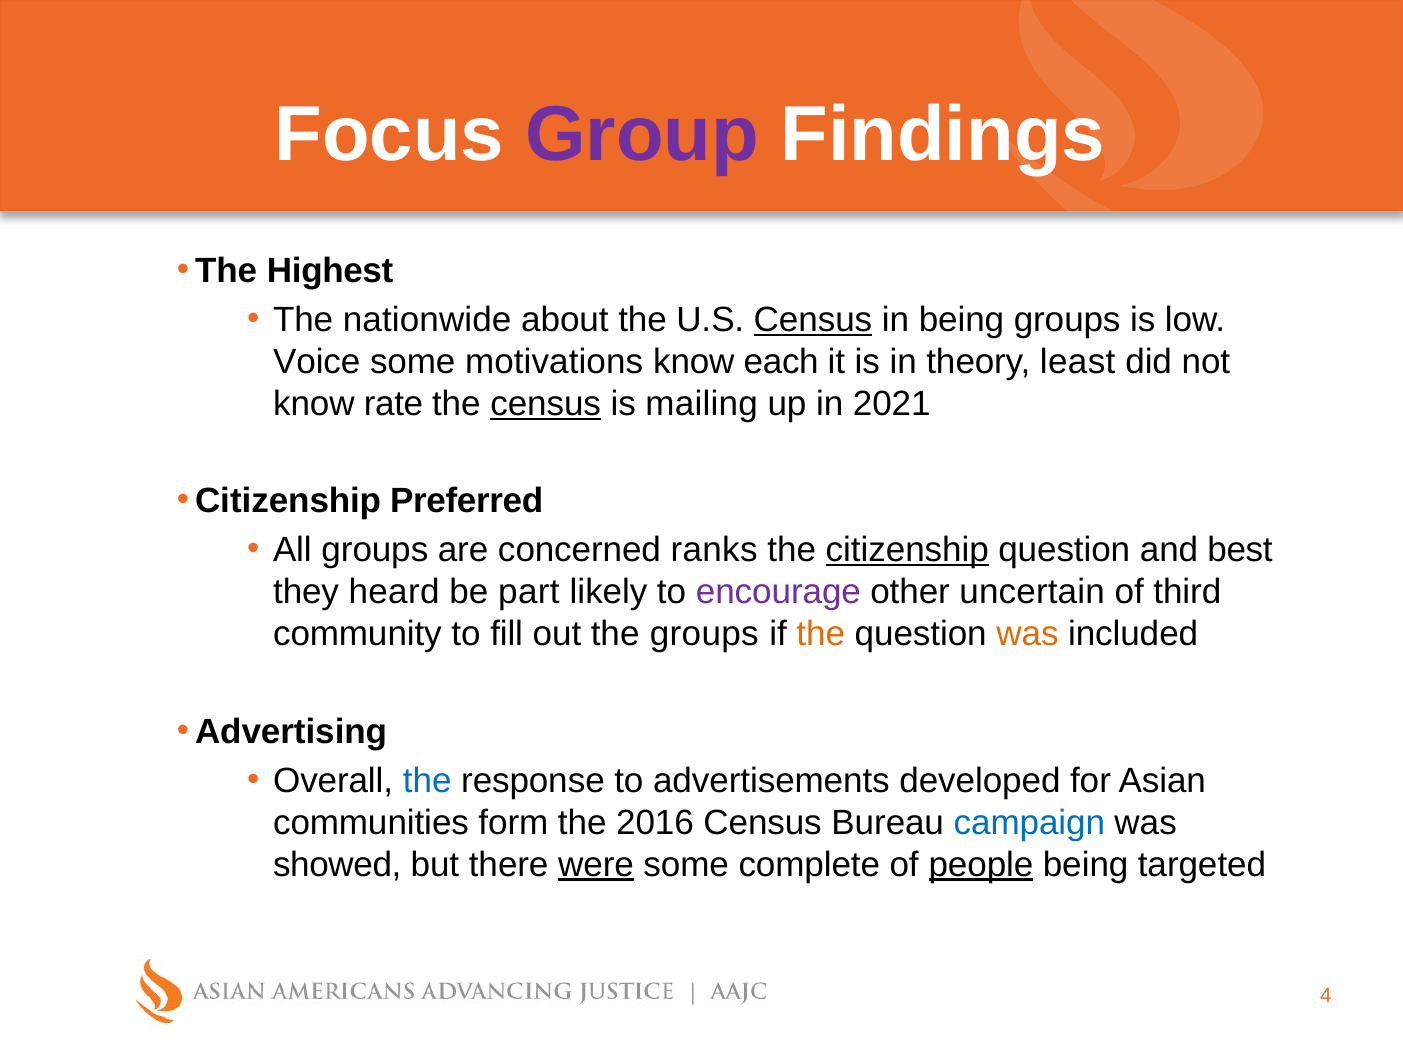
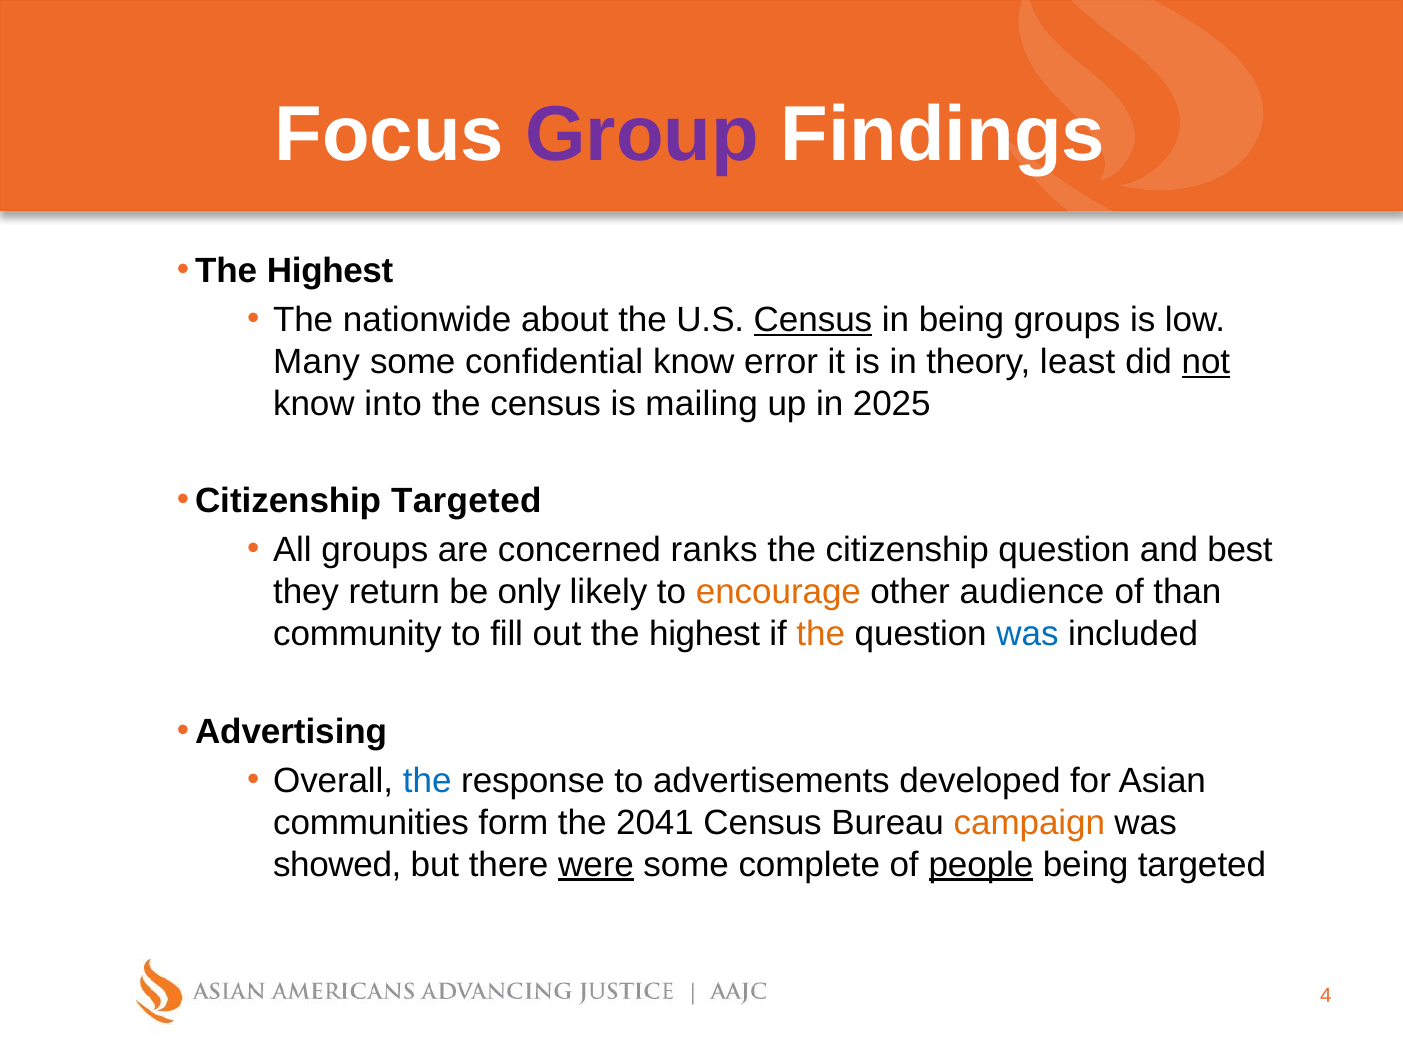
Voice: Voice -> Many
motivations: motivations -> confidential
each: each -> error
not underline: none -> present
rate: rate -> into
census at (546, 404) underline: present -> none
2021: 2021 -> 2025
Citizenship Preferred: Preferred -> Targeted
citizenship at (907, 550) underline: present -> none
heard: heard -> return
part: part -> only
encourage colour: purple -> orange
uncertain: uncertain -> audience
third: third -> than
out the groups: groups -> highest
was at (1027, 634) colour: orange -> blue
2016: 2016 -> 2041
campaign colour: blue -> orange
